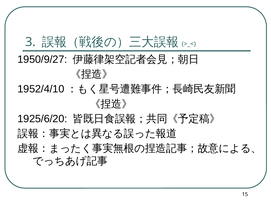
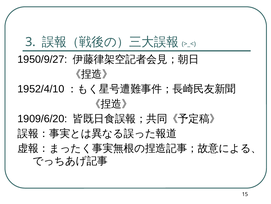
1925/6/20: 1925/6/20 -> 1909/6/20
